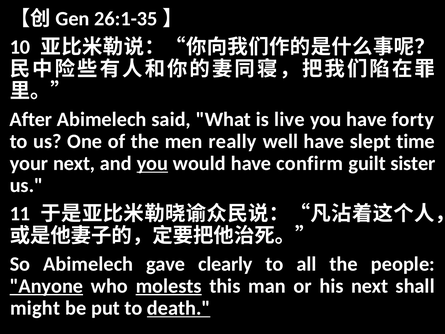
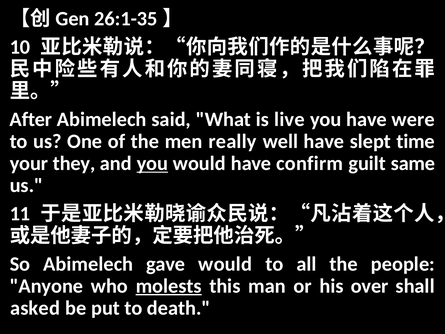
forty: forty -> were
your next: next -> they
sister: sister -> same
gave clearly: clearly -> would
Anyone underline: present -> none
his next: next -> over
might: might -> asked
death underline: present -> none
